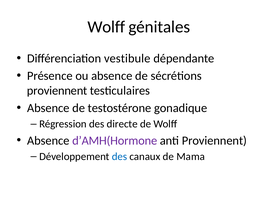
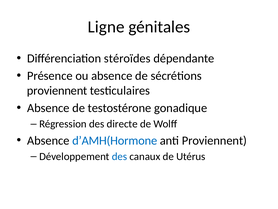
Wolff at (106, 27): Wolff -> Ligne
vestibule: vestibule -> stéroïdes
d’AMH(Hormone colour: purple -> blue
Mama: Mama -> Utérus
